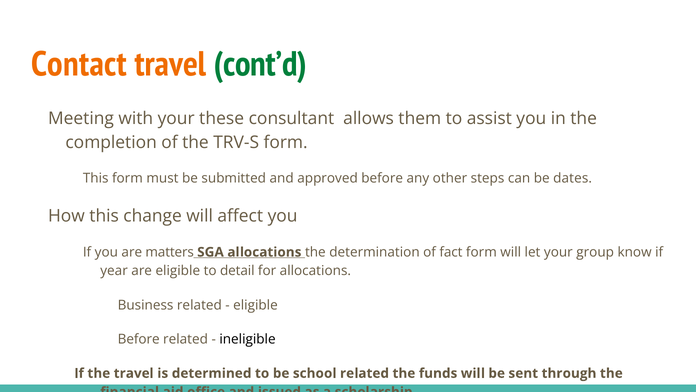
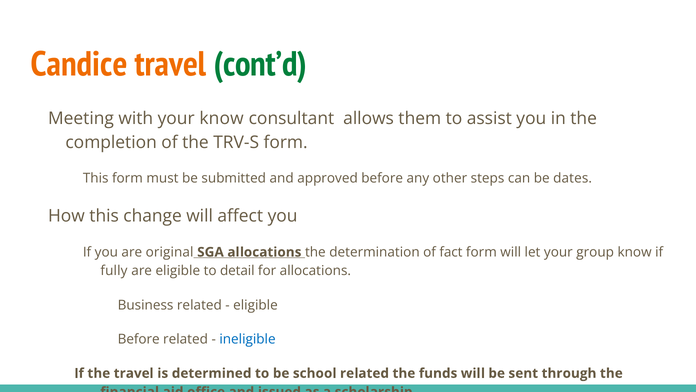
Contact: Contact -> Candice
your these: these -> know
matters: matters -> original
year: year -> fully
ineligible colour: black -> blue
